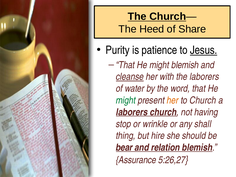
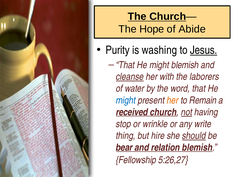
Heed: Heed -> Hope
Share: Share -> Abide
patience: patience -> washing
might at (126, 100) colour: green -> blue
to Church: Church -> Remain
laborers at (132, 112): laborers -> received
not underline: none -> present
shall: shall -> write
should underline: none -> present
Assurance: Assurance -> Fellowship
